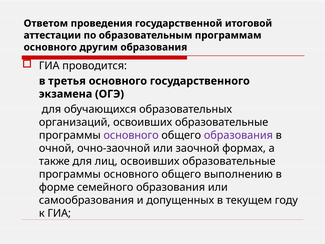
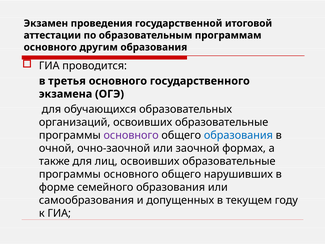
Ответом: Ответом -> Экзамен
образования at (238, 135) colour: purple -> blue
выполнению: выполнению -> нарушивших
